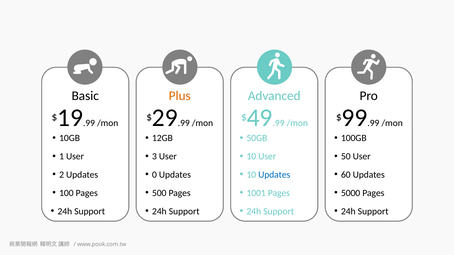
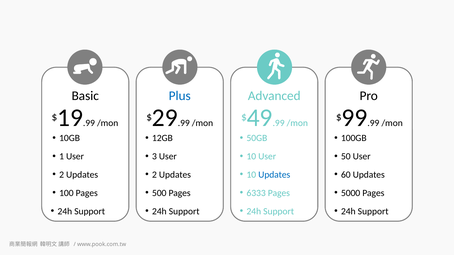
Plus colour: orange -> blue
0 at (154, 175): 0 -> 2
1001: 1001 -> 6333
